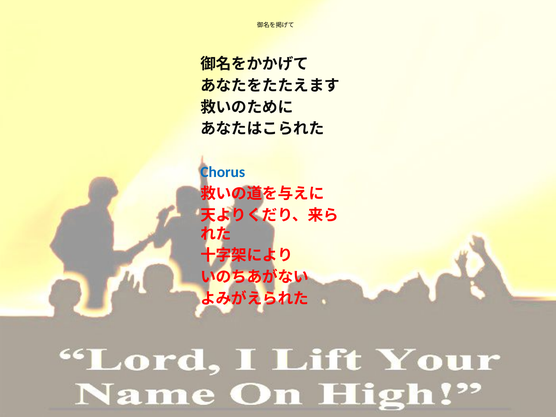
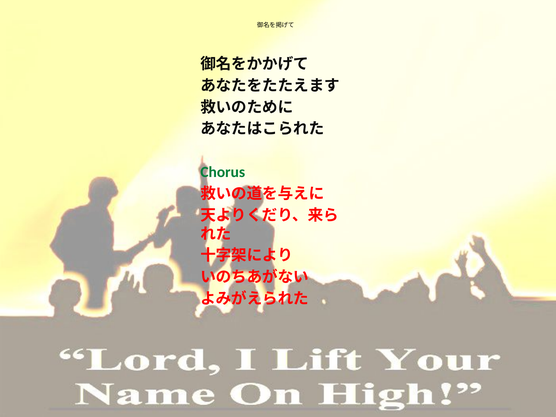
Chorus colour: blue -> green
